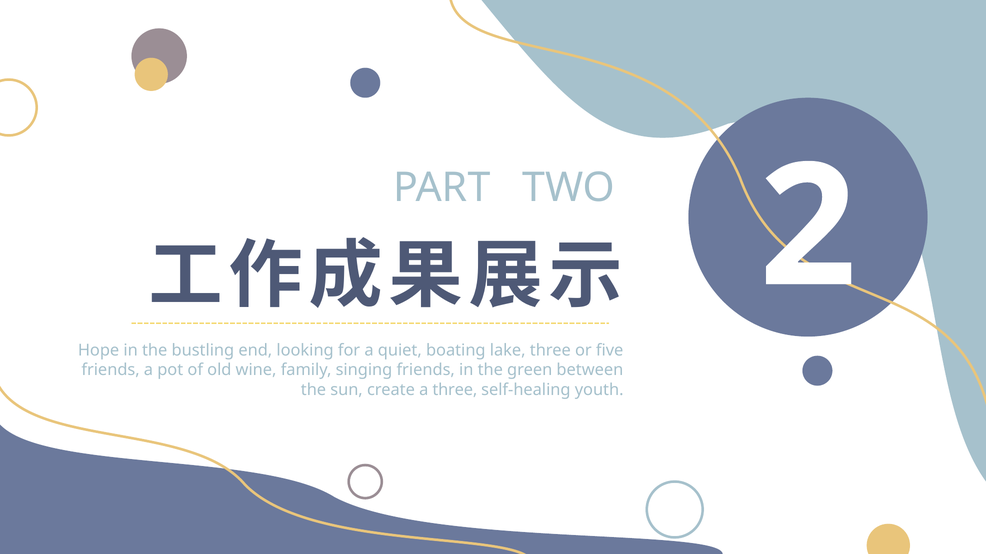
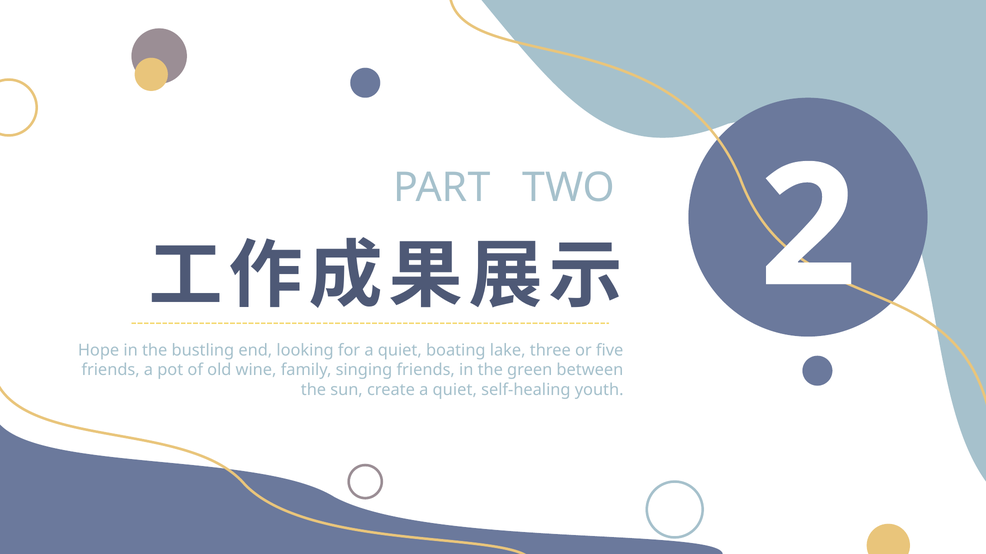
create a three: three -> quiet
